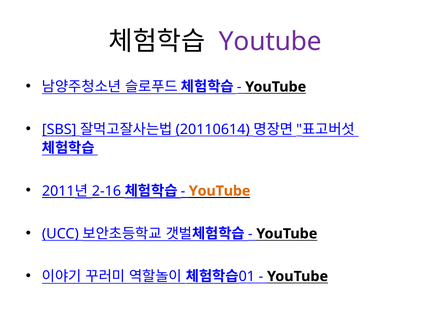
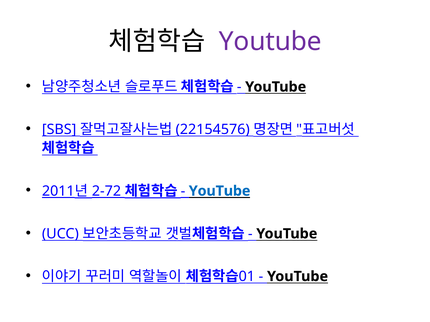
20110614: 20110614 -> 22154576
2-16: 2-16 -> 2-72
YouTube at (220, 191) colour: orange -> blue
